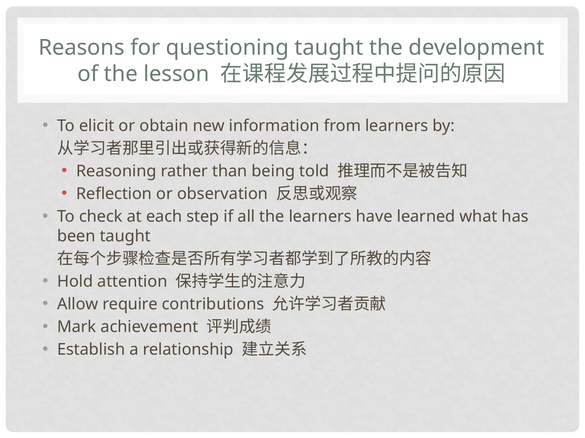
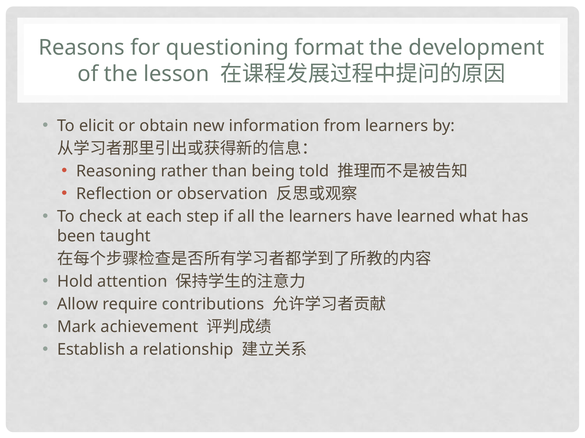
questioning taught: taught -> format
